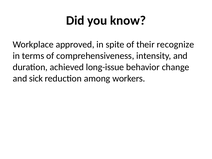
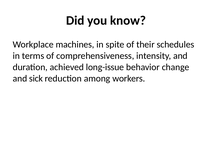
approved: approved -> machines
recognize: recognize -> schedules
